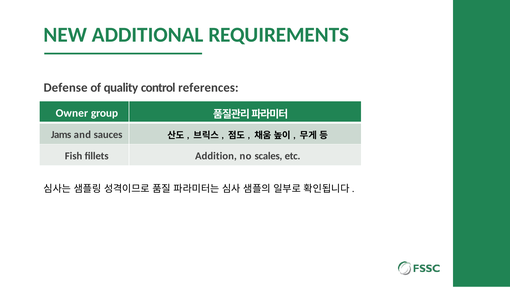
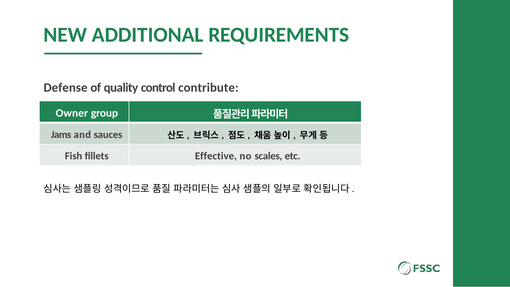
references: references -> contribute
Addition: Addition -> Effective
